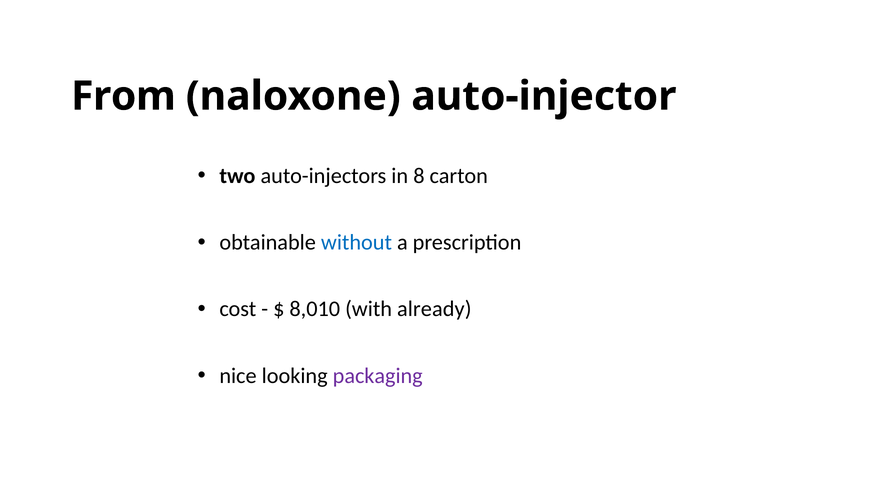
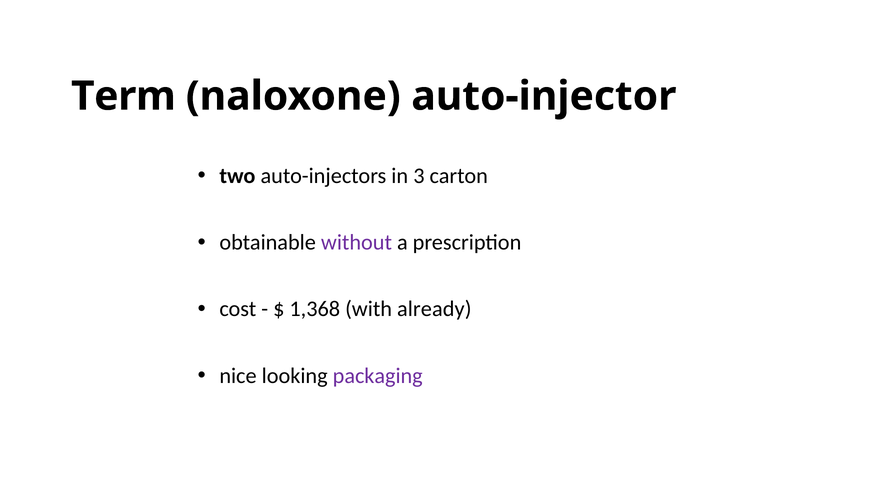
From: From -> Term
8: 8 -> 3
without colour: blue -> purple
8,010: 8,010 -> 1,368
